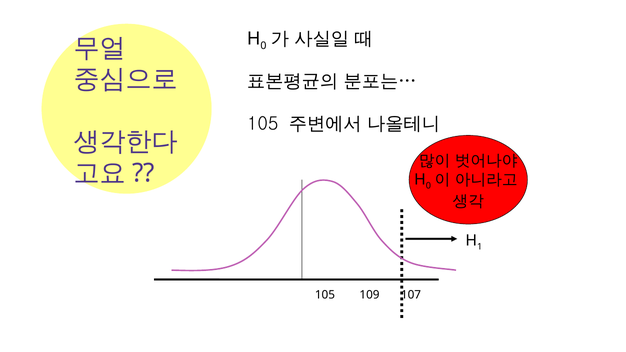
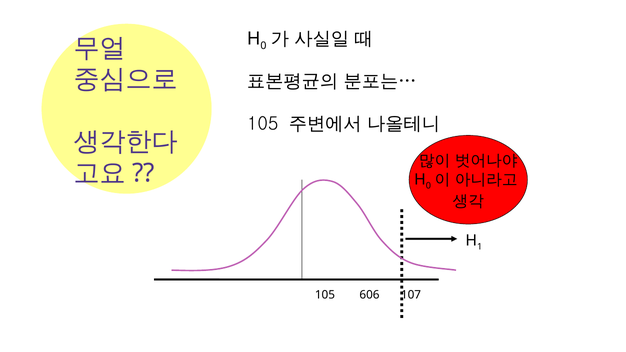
109: 109 -> 606
